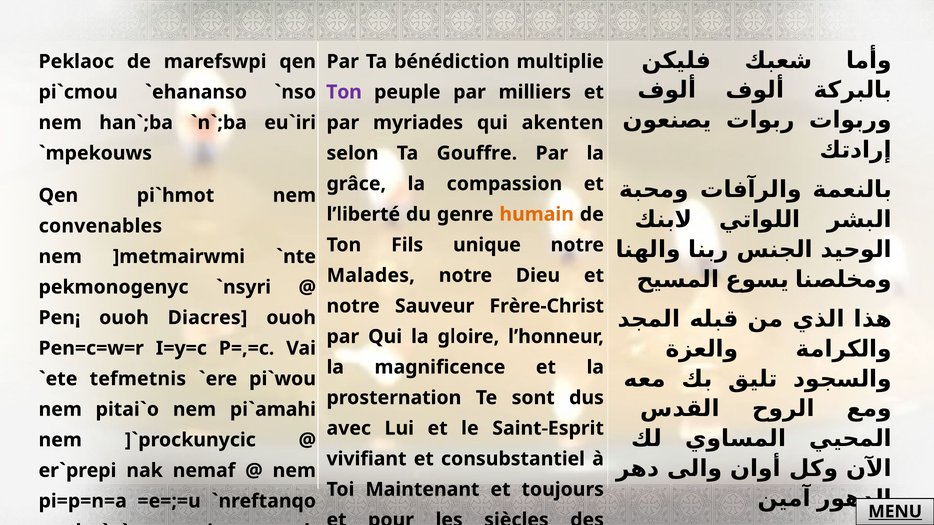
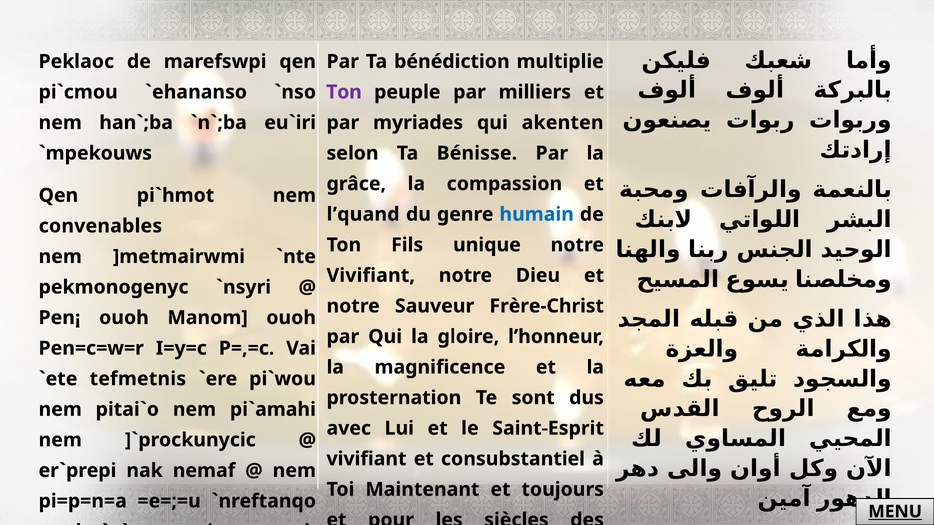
Gouffre: Gouffre -> Bénisse
l’liberté: l’liberté -> l’quand
humain colour: orange -> blue
Malades at (371, 276): Malades -> Vivifiant
Diacres: Diacres -> Manom
